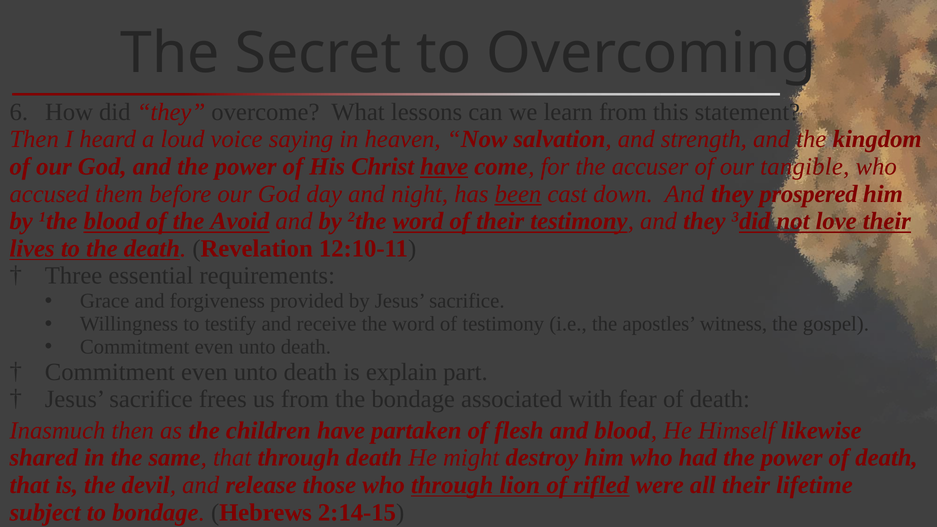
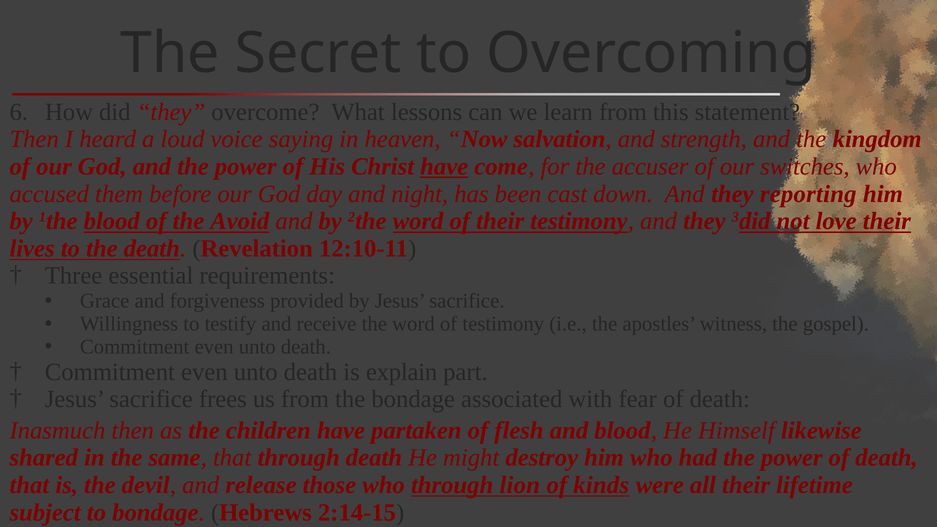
tangible: tangible -> switches
been underline: present -> none
prospered: prospered -> reporting
rifled: rifled -> kinds
